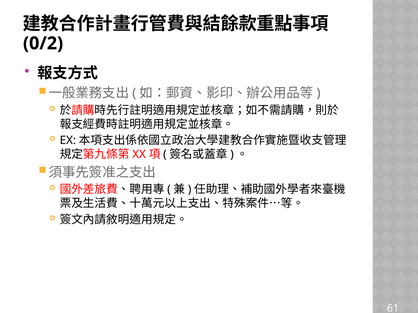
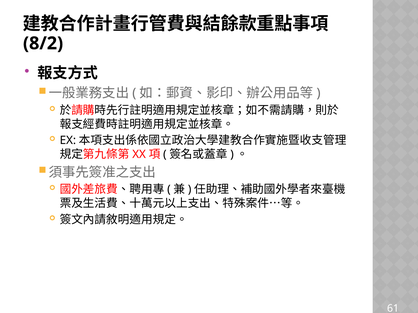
0/2: 0/2 -> 8/2
